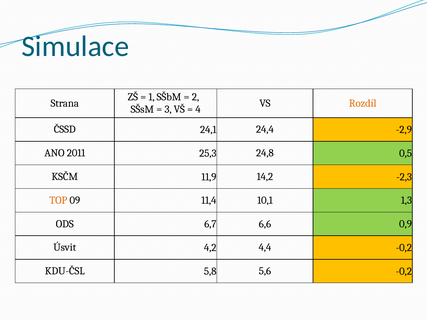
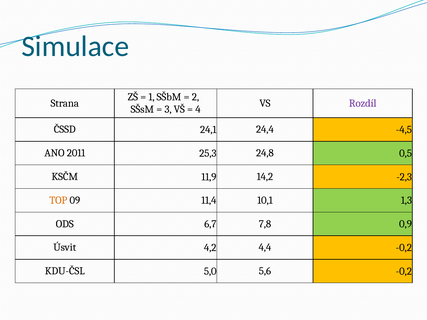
Rozdíl colour: orange -> purple
-2,9: -2,9 -> -4,5
6,6: 6,6 -> 7,8
5,8: 5,8 -> 5,0
